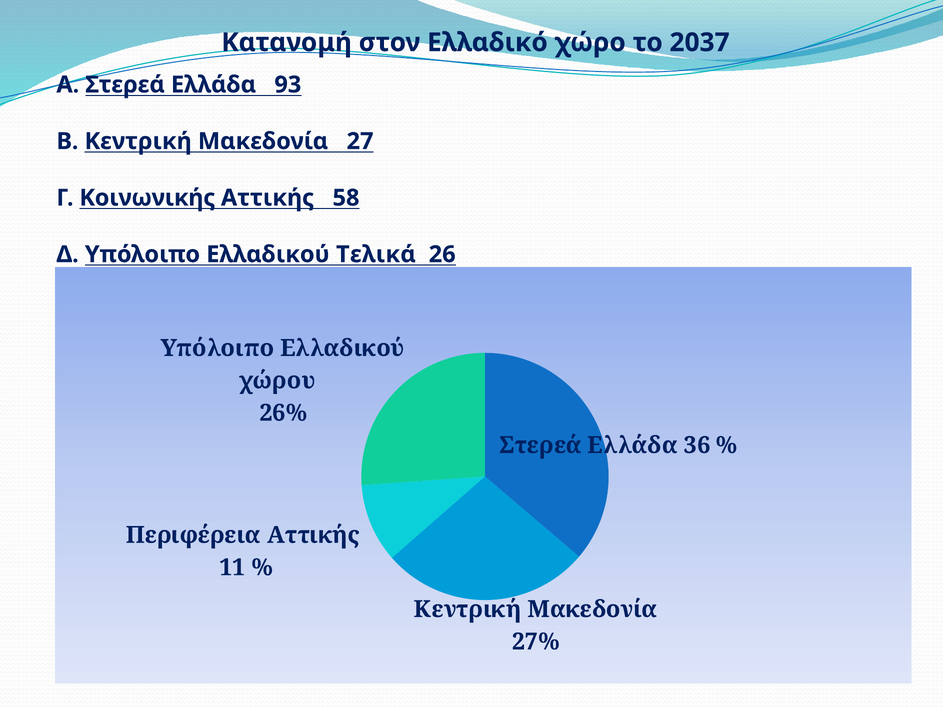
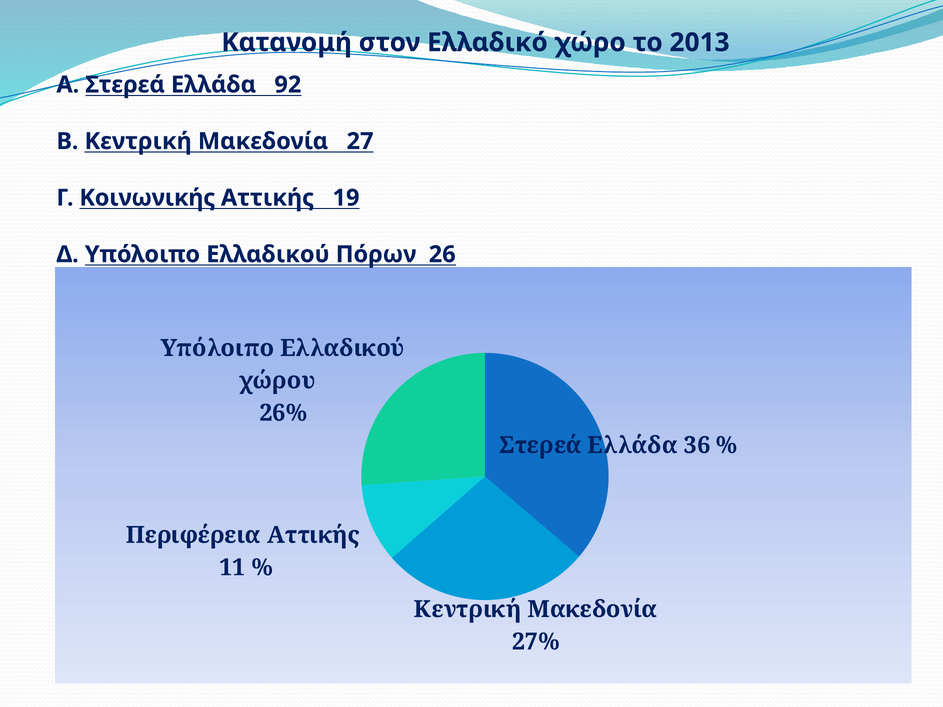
2037: 2037 -> 2013
93: 93 -> 92
58: 58 -> 19
Τελικά: Τελικά -> Πόρων
